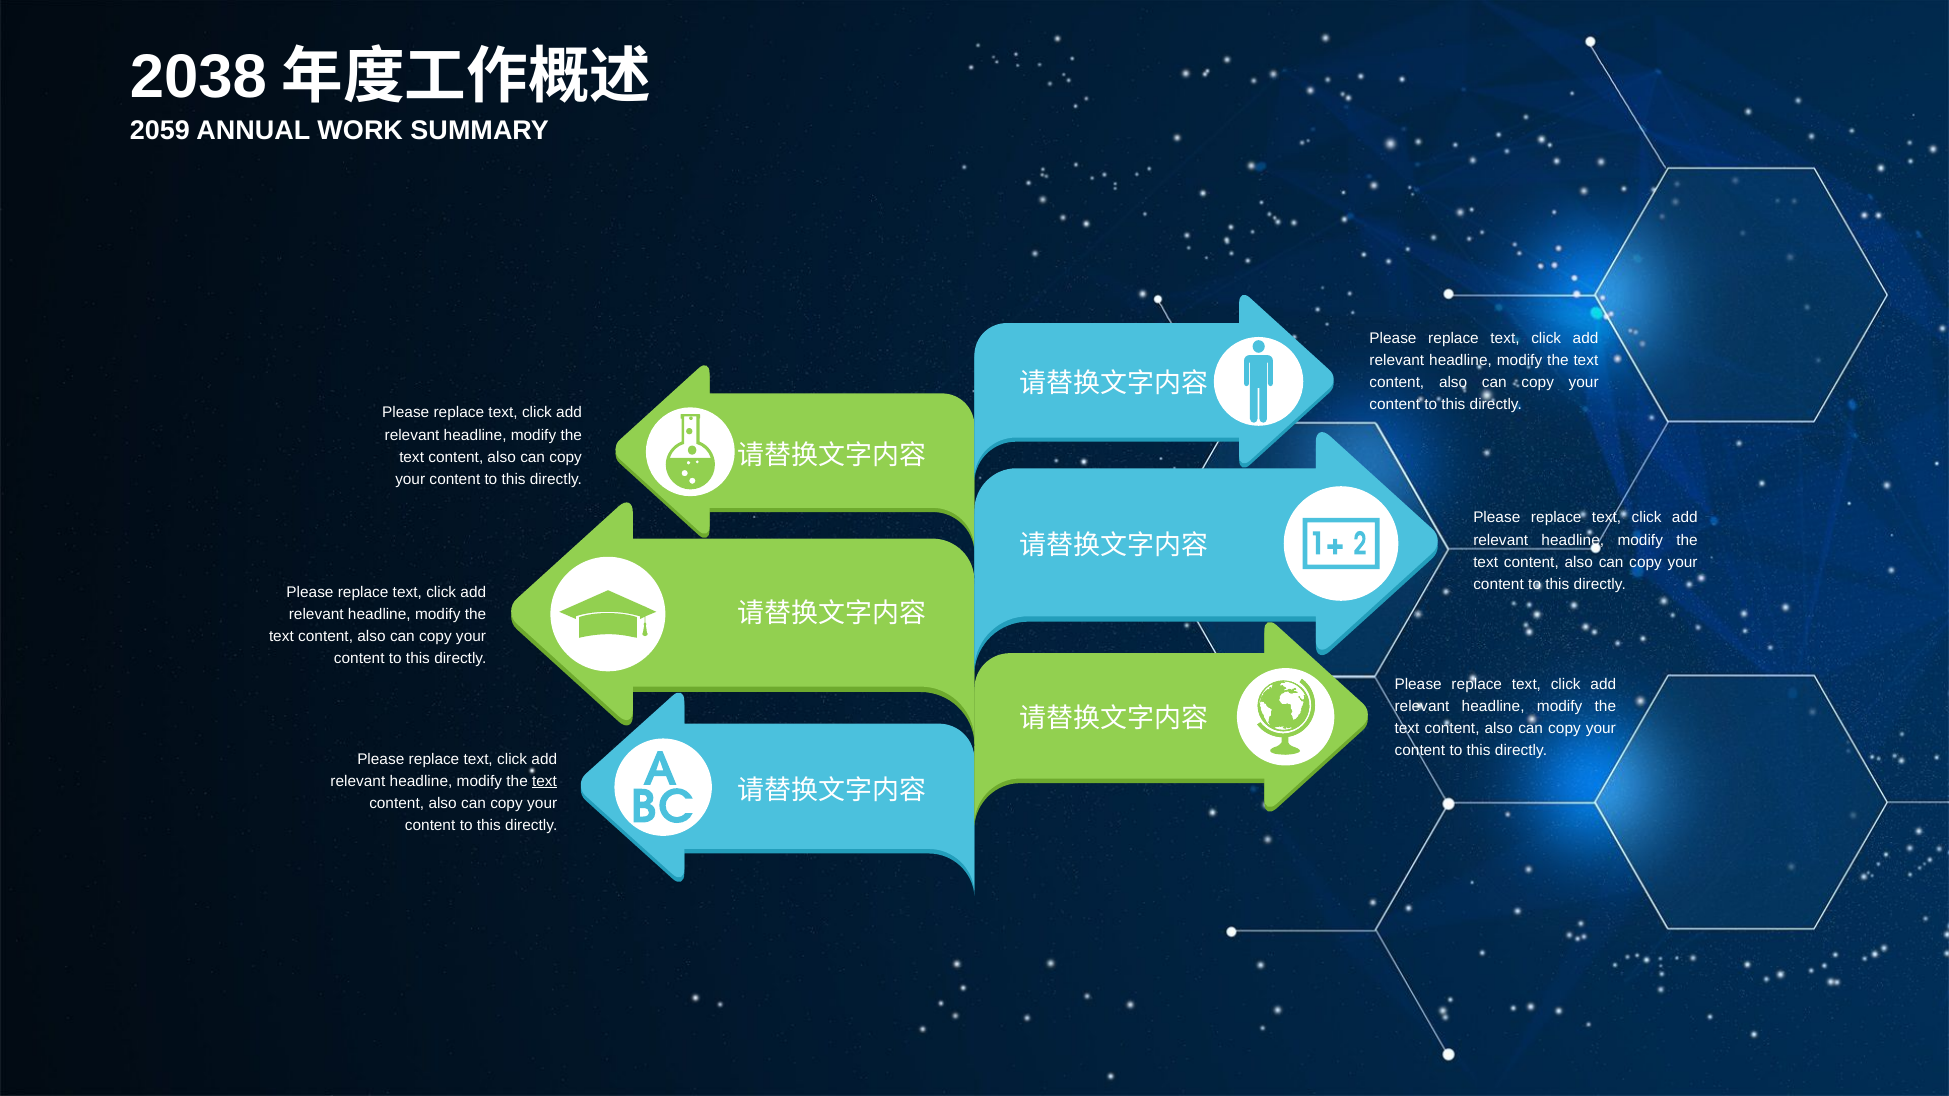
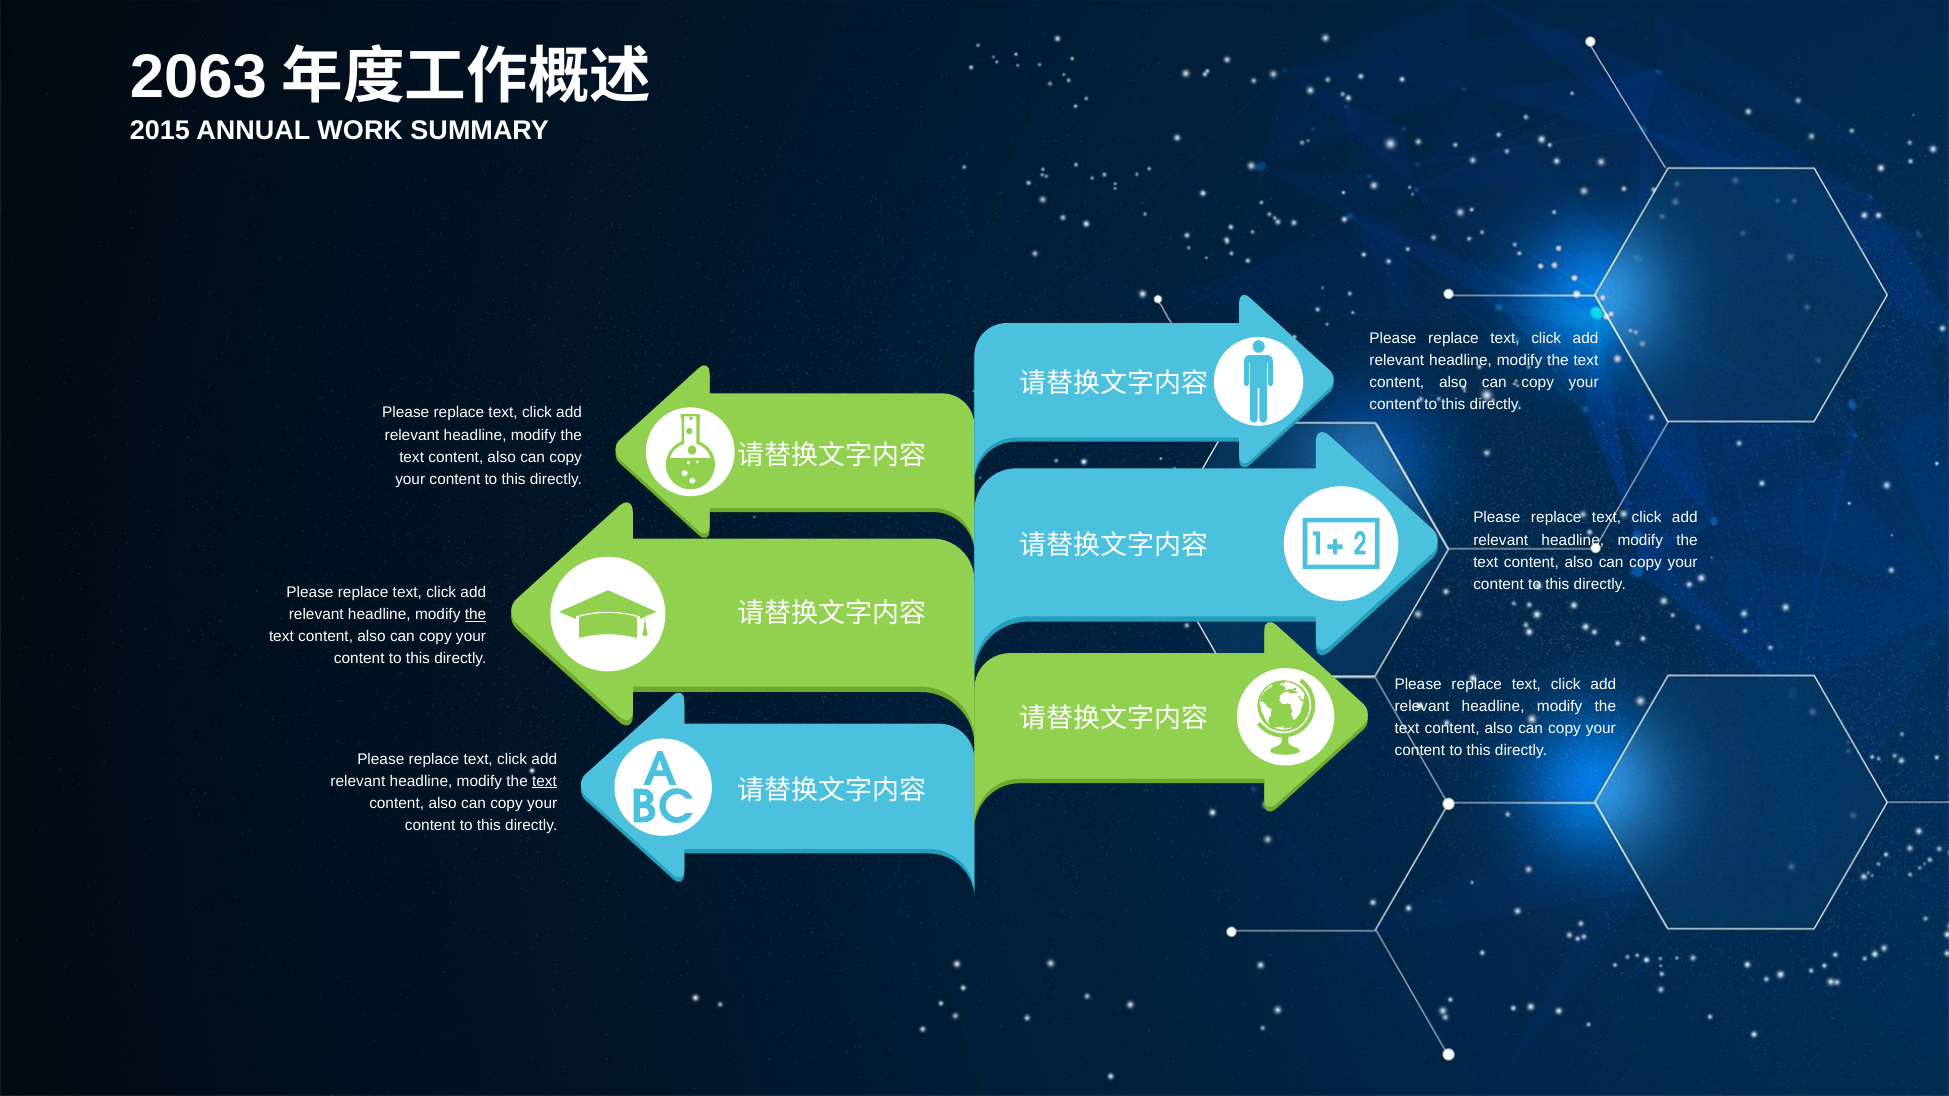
2038: 2038 -> 2063
2059: 2059 -> 2015
the at (476, 615) underline: none -> present
